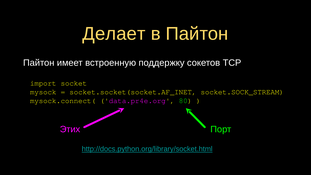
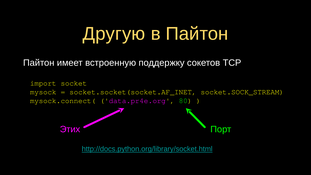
Делает: Делает -> Другую
